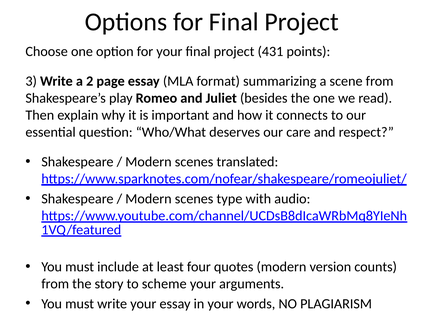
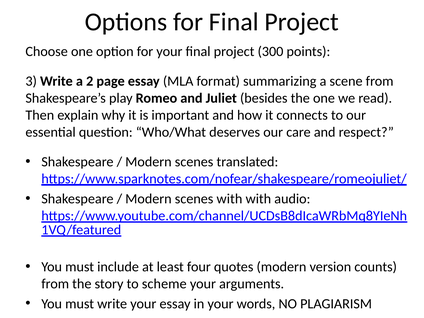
431: 431 -> 300
scenes type: type -> with
